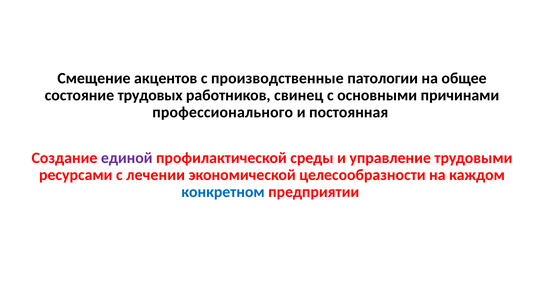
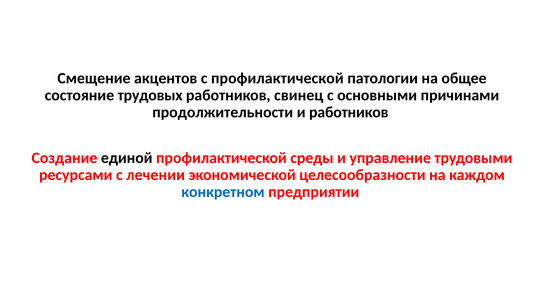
с производственные: производственные -> профилактической
профессионального: профессионального -> продолжительности
и постоянная: постоянная -> работников
единой colour: purple -> black
